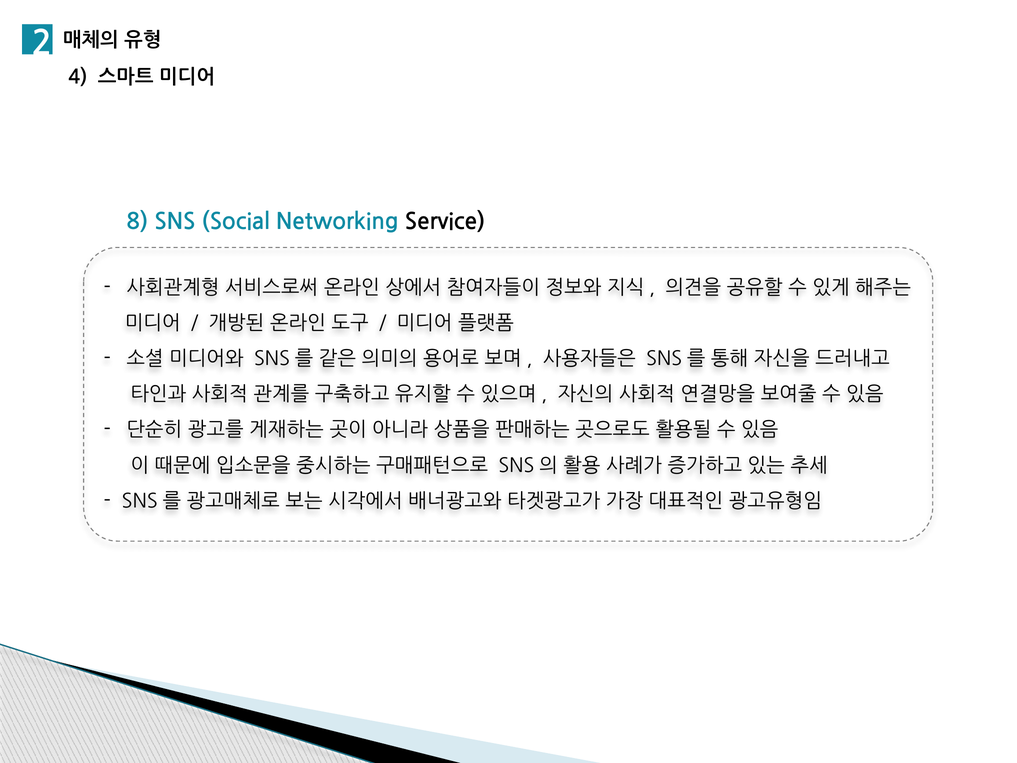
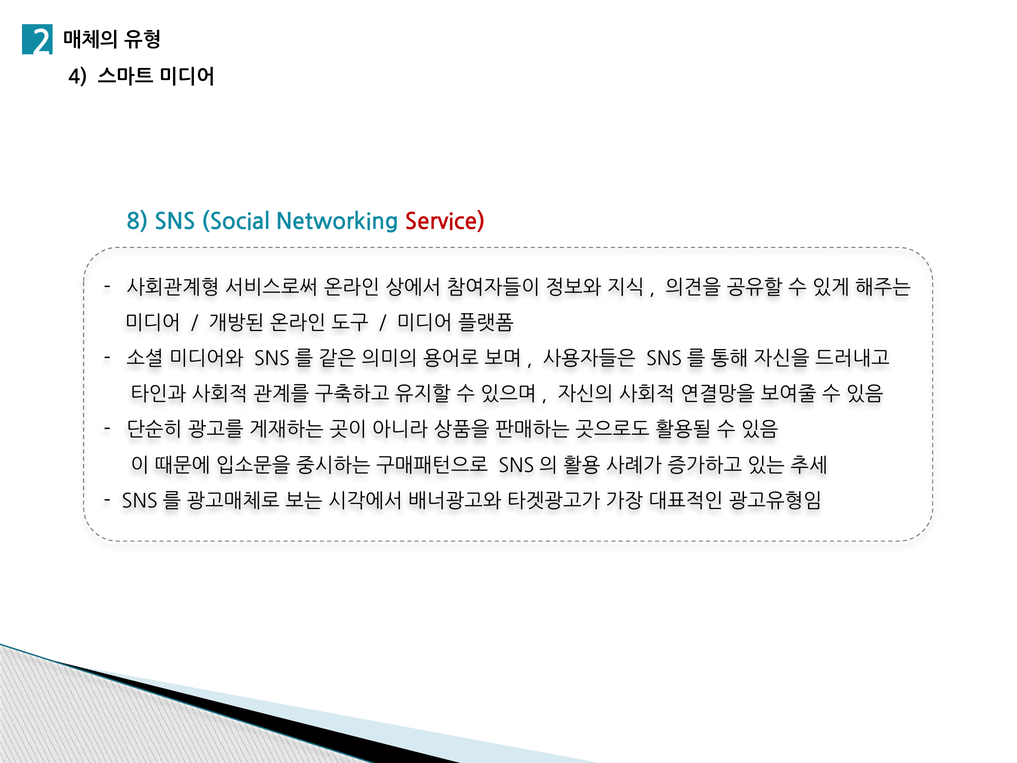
Service colour: black -> red
